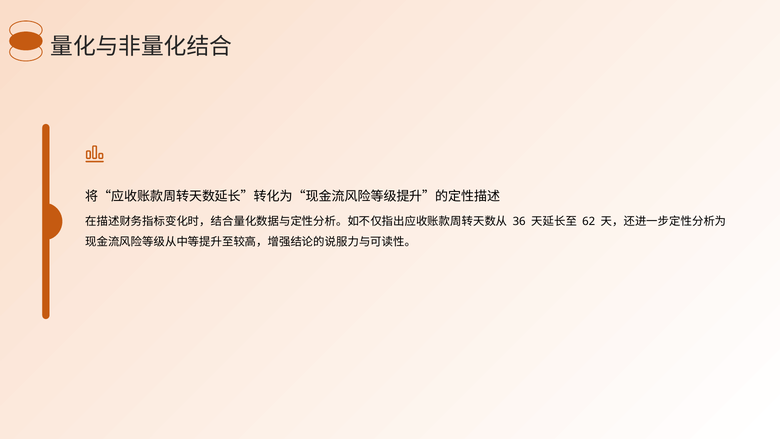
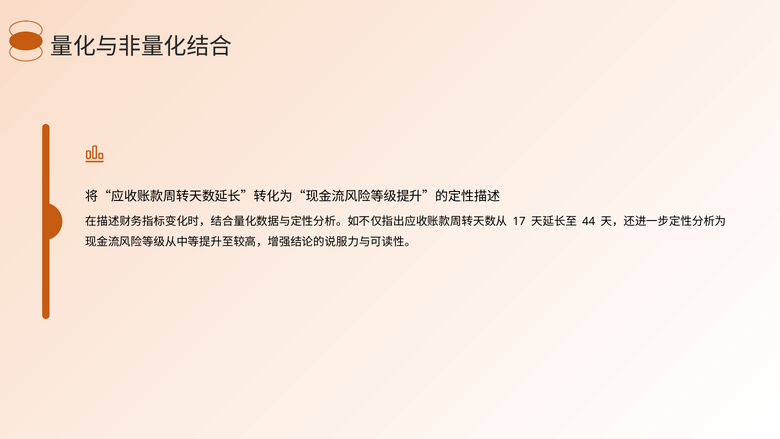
36: 36 -> 17
62: 62 -> 44
